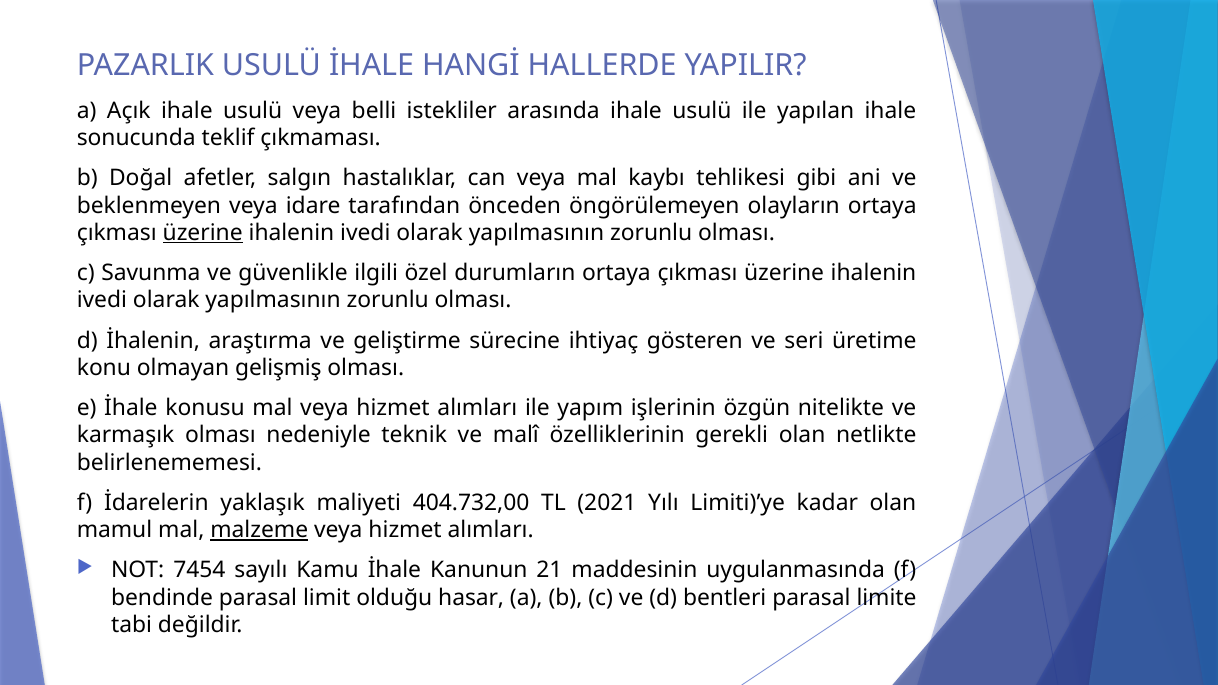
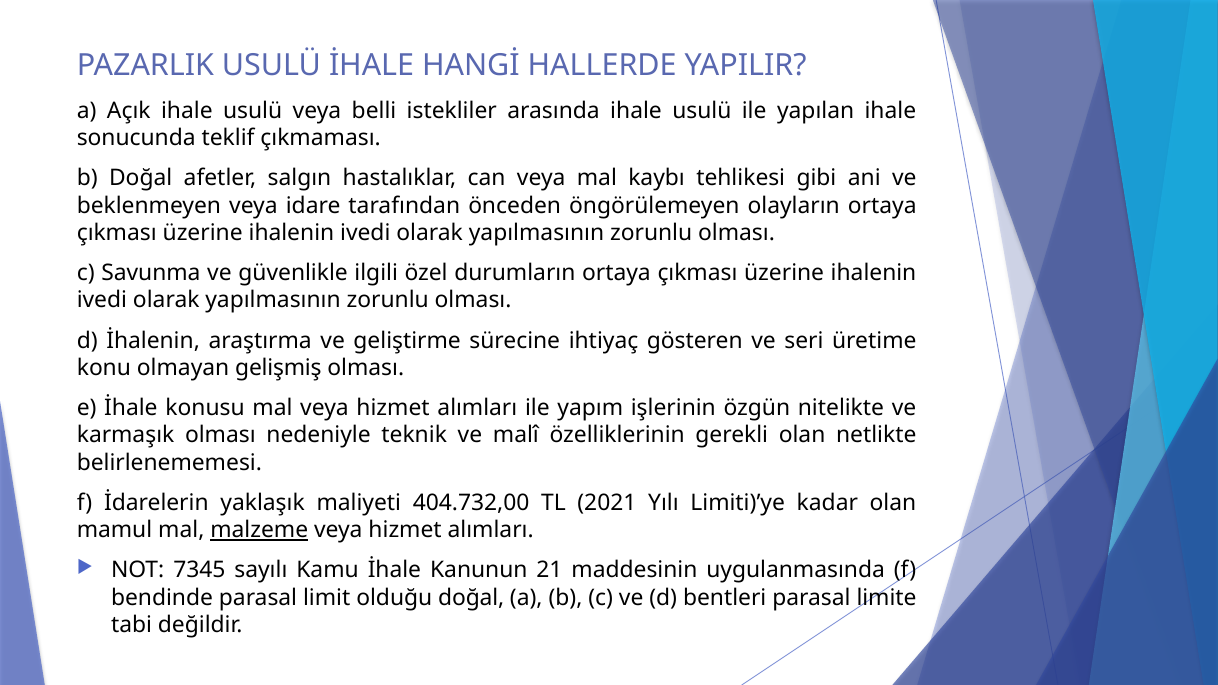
üzerine at (203, 233) underline: present -> none
7454: 7454 -> 7345
olduğu hasar: hasar -> doğal
